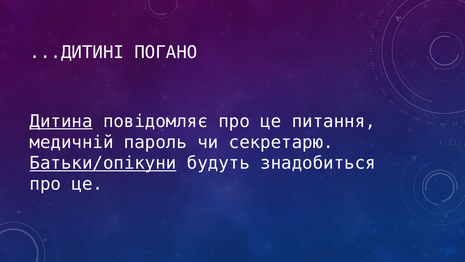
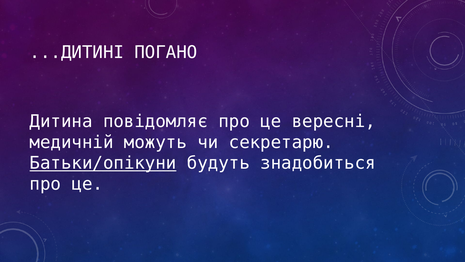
Дитина underline: present -> none
питання: питання -> вересні
пароль: пароль -> можуть
